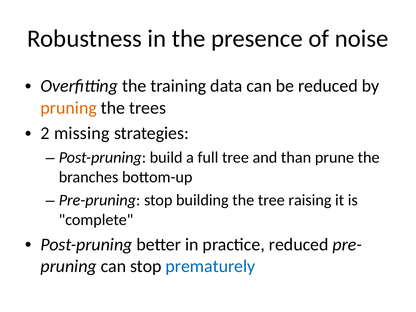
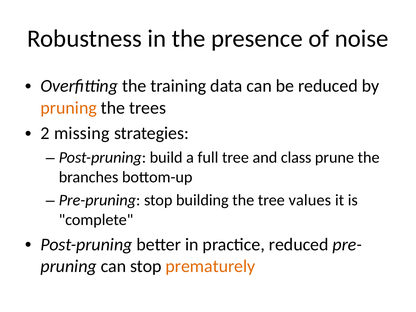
than: than -> class
raising: raising -> values
prematurely colour: blue -> orange
